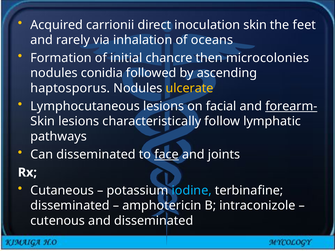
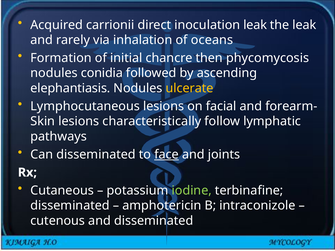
inoculation skin: skin -> leak
the feet: feet -> leak
microcolonies: microcolonies -> phycomycosis
haptosporus: haptosporus -> elephantiasis
forearm- underline: present -> none
iodine colour: light blue -> light green
